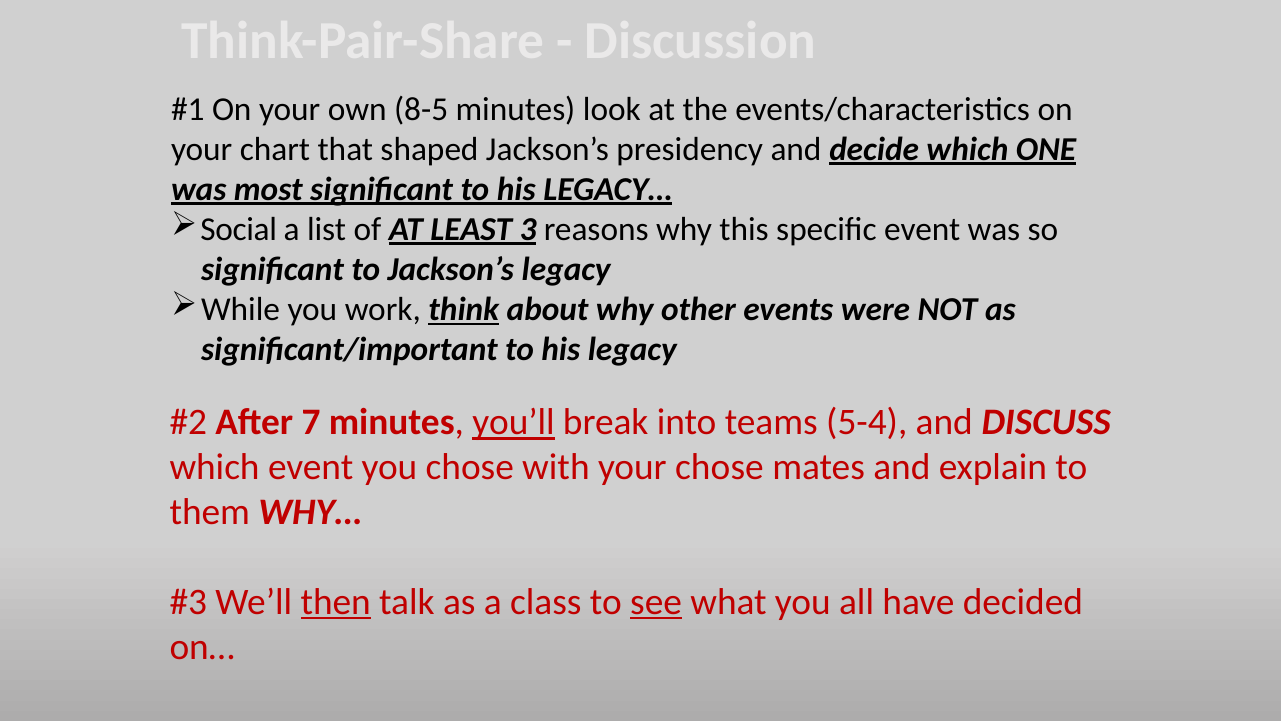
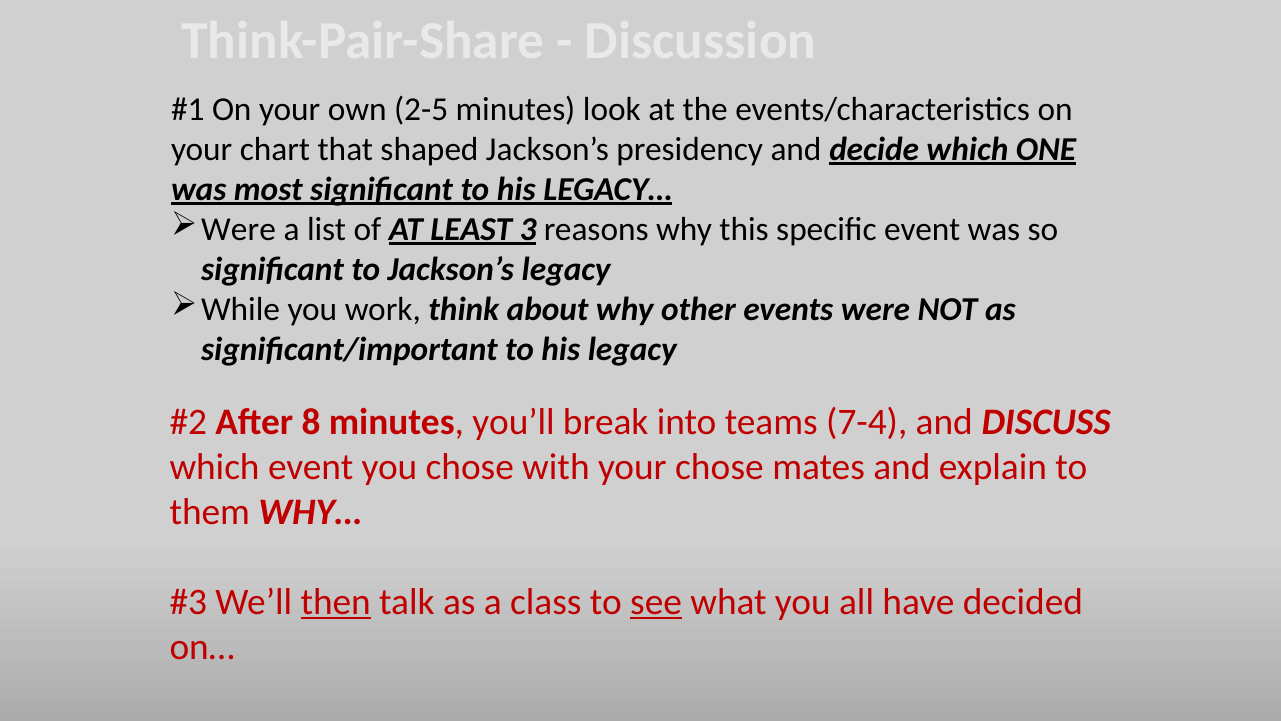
8-5: 8-5 -> 2-5
Social at (239, 229): Social -> Were
think underline: present -> none
7: 7 -> 8
you’ll underline: present -> none
5-4: 5-4 -> 7-4
